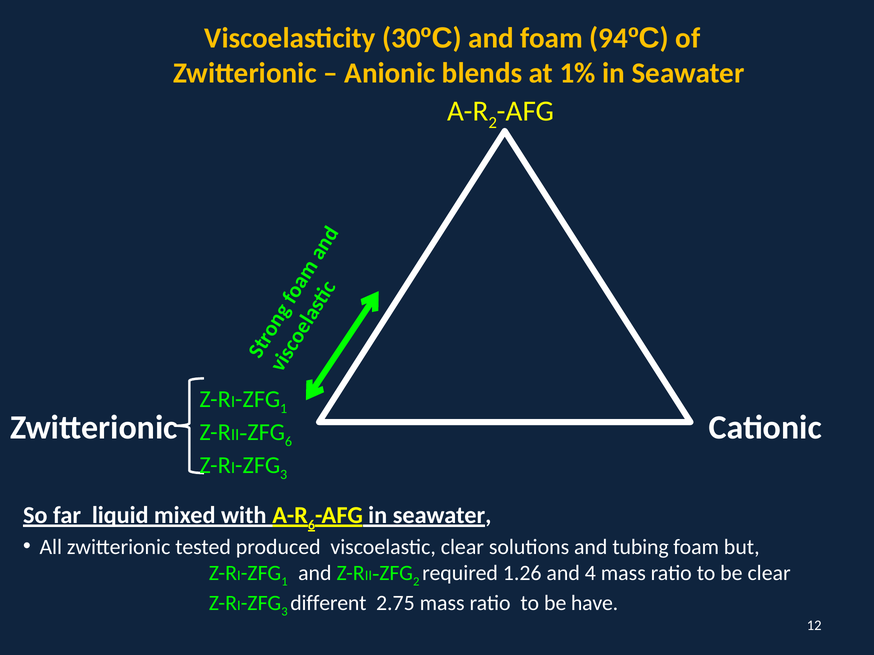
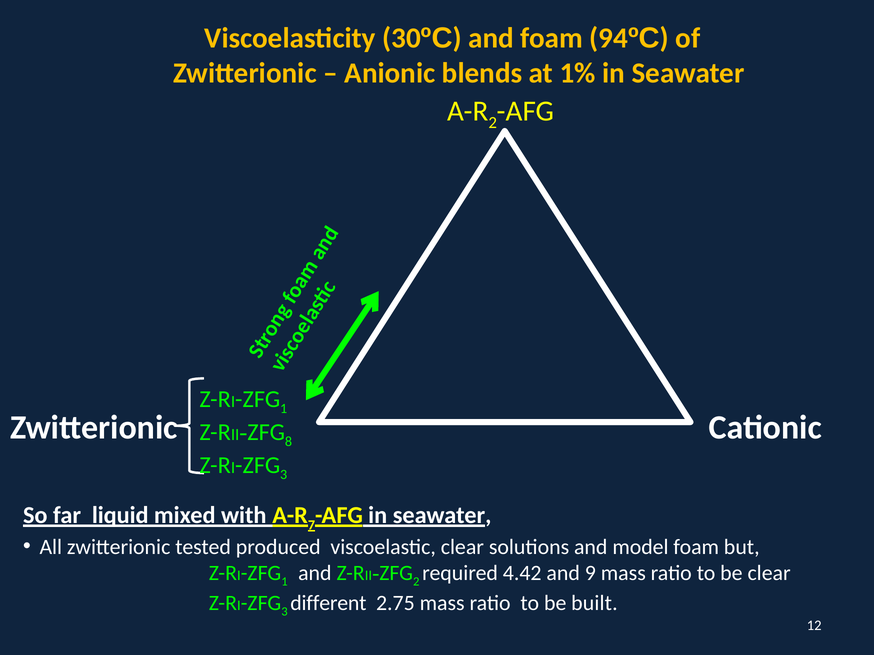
6 at (288, 442): 6 -> 8
6 at (311, 525): 6 -> 7
tubing: tubing -> model
1.26: 1.26 -> 4.42
4: 4 -> 9
have: have -> built
